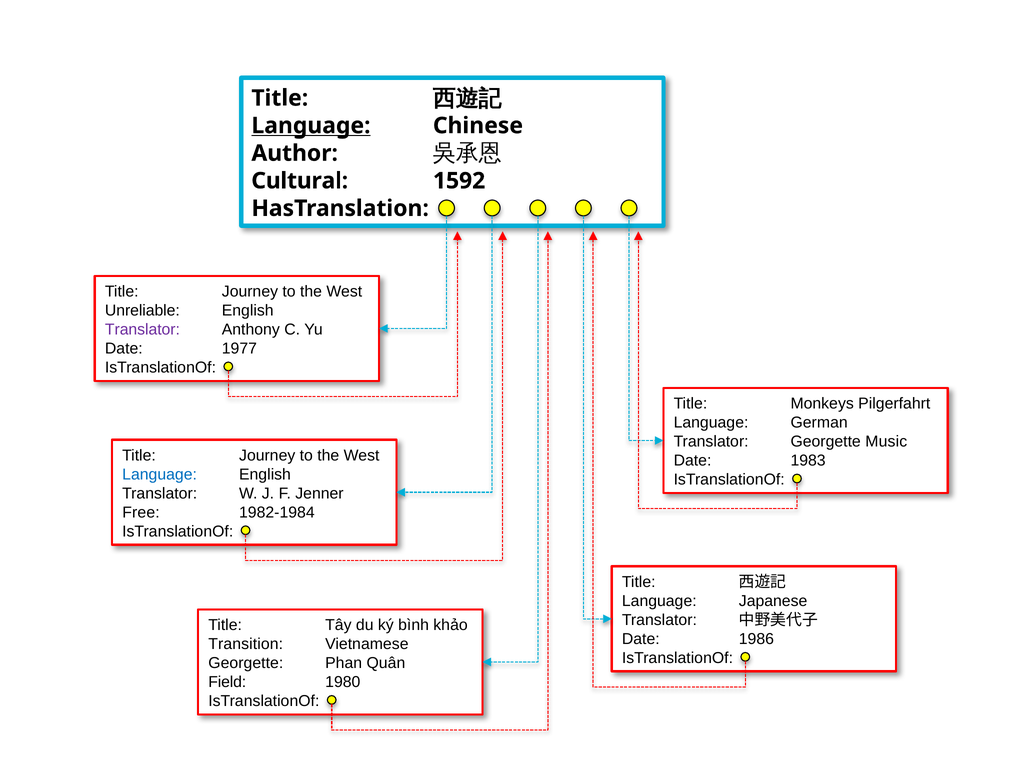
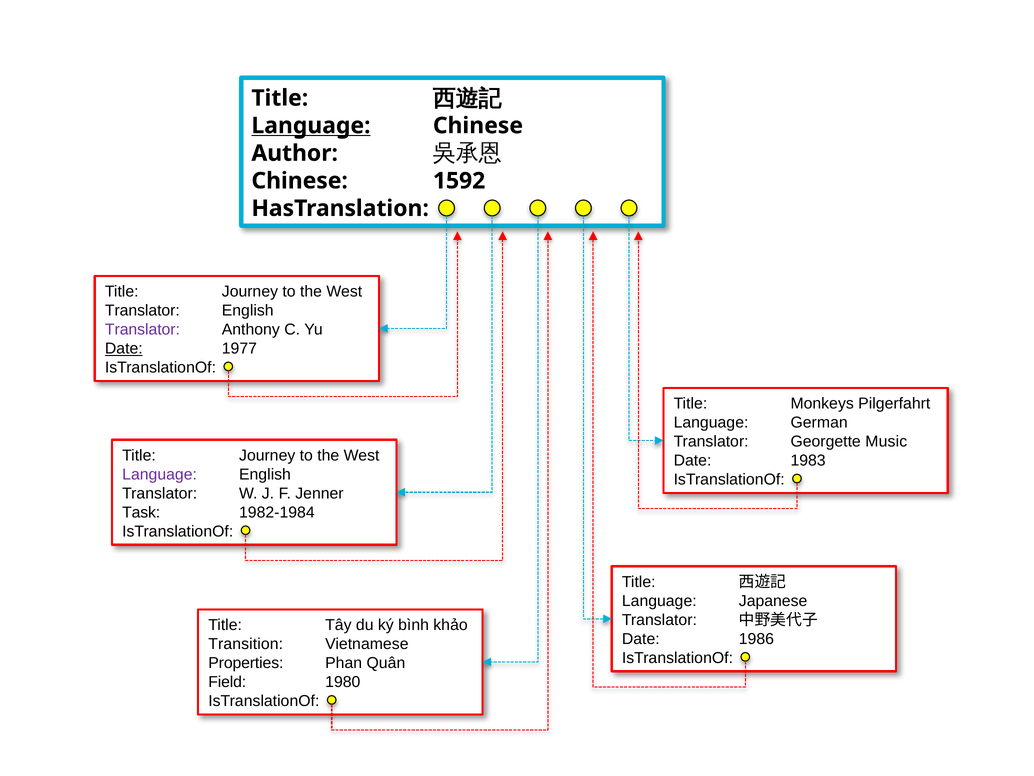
Cultural at (300, 181): Cultural -> Chinese
Unreliable at (142, 310): Unreliable -> Translator
Date at (124, 348) underline: none -> present
Language at (160, 474) colour: blue -> purple
Free: Free -> Task
Georgette at (246, 663): Georgette -> Properties
